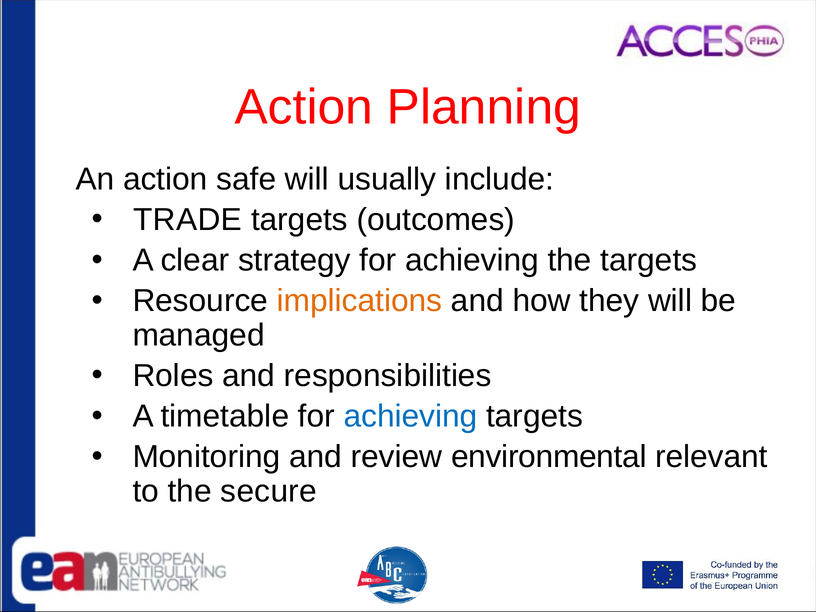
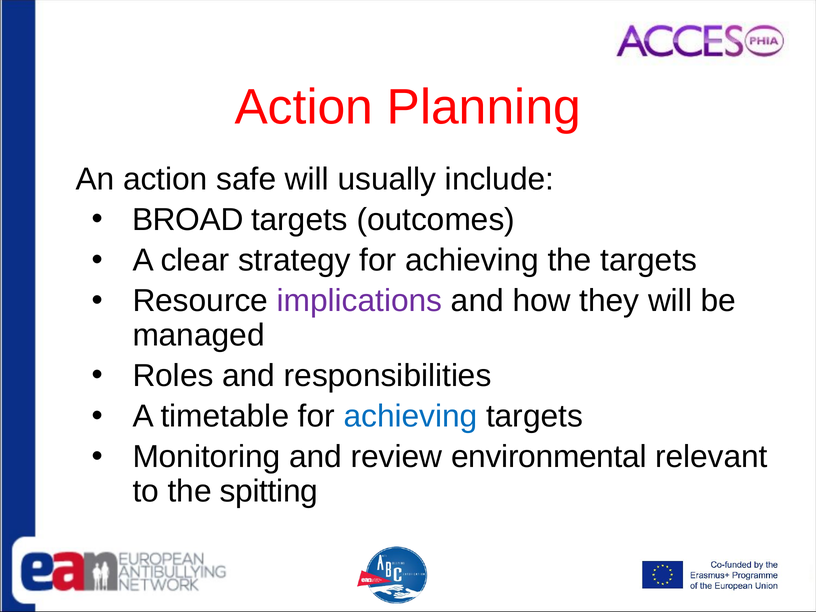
TRADE: TRADE -> BROAD
implications colour: orange -> purple
secure: secure -> spitting
